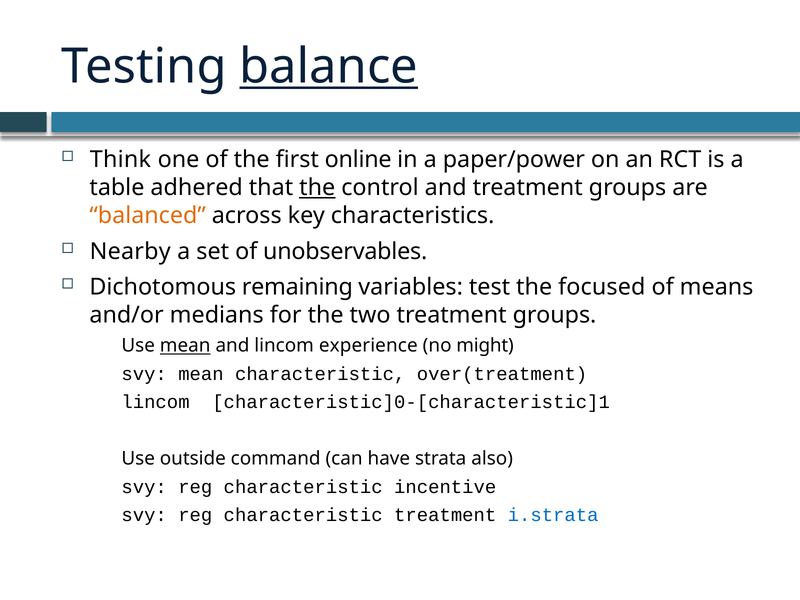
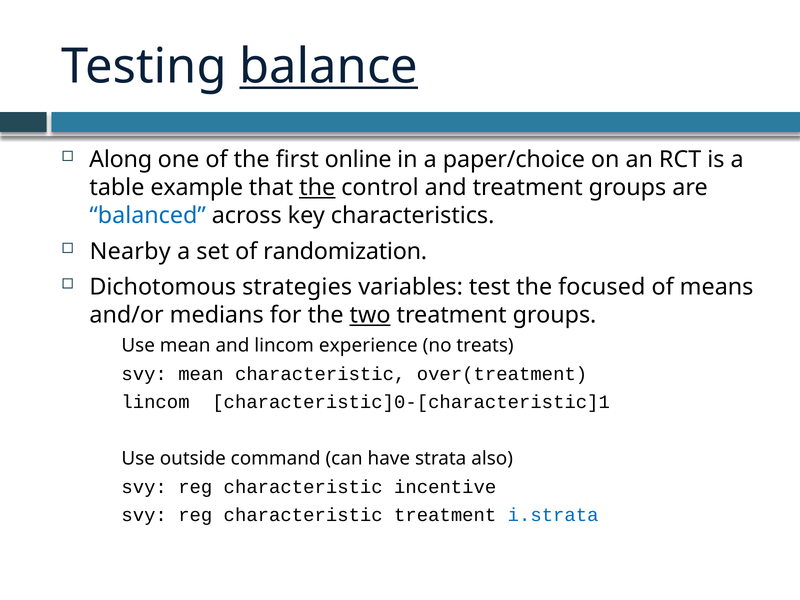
Think: Think -> Along
paper/power: paper/power -> paper/choice
adhered: adhered -> example
balanced colour: orange -> blue
unobservables: unobservables -> randomization
remaining: remaining -> strategies
two underline: none -> present
mean at (185, 346) underline: present -> none
might: might -> treats
